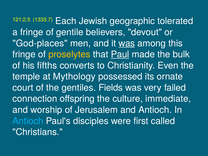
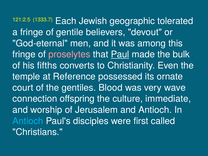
God-places: God-places -> God-eternal
was at (127, 43) underline: present -> none
proselytes colour: yellow -> pink
Mythology: Mythology -> Reference
Fields: Fields -> Blood
failed: failed -> wave
